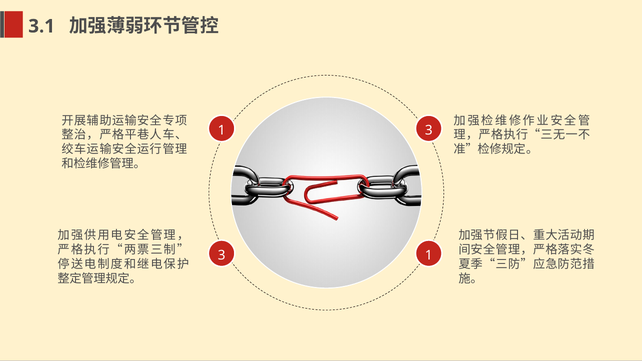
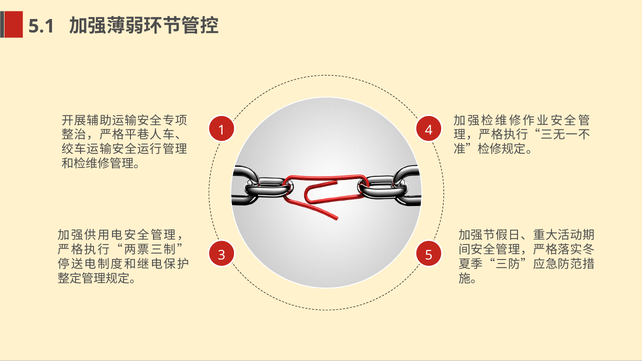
3.1: 3.1 -> 5.1
1 3: 3 -> 4
3 1: 1 -> 5
